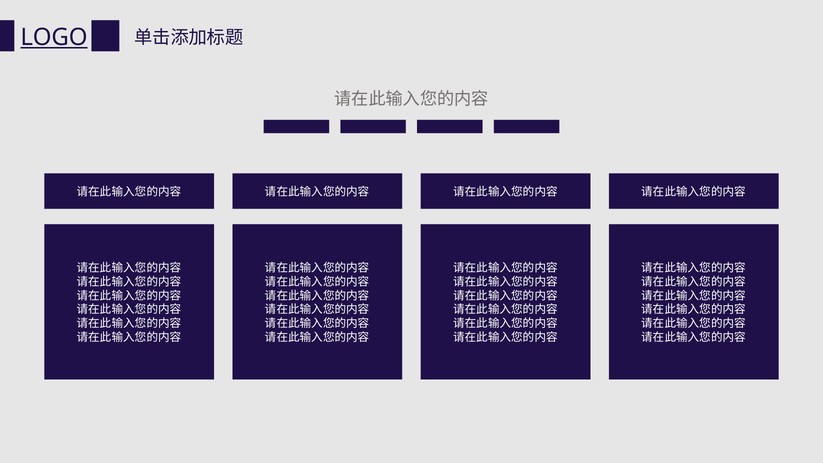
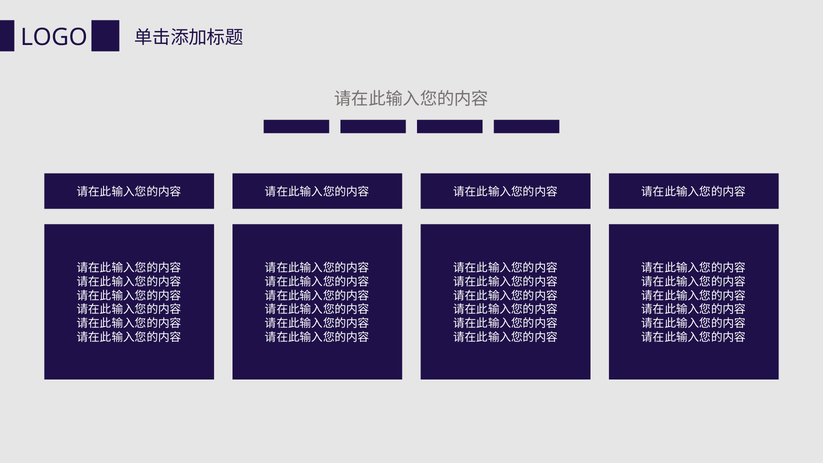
LOGO underline: present -> none
